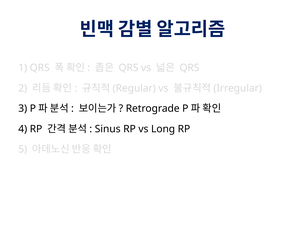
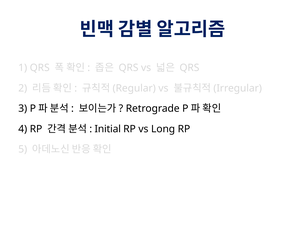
Sinus: Sinus -> Initial
